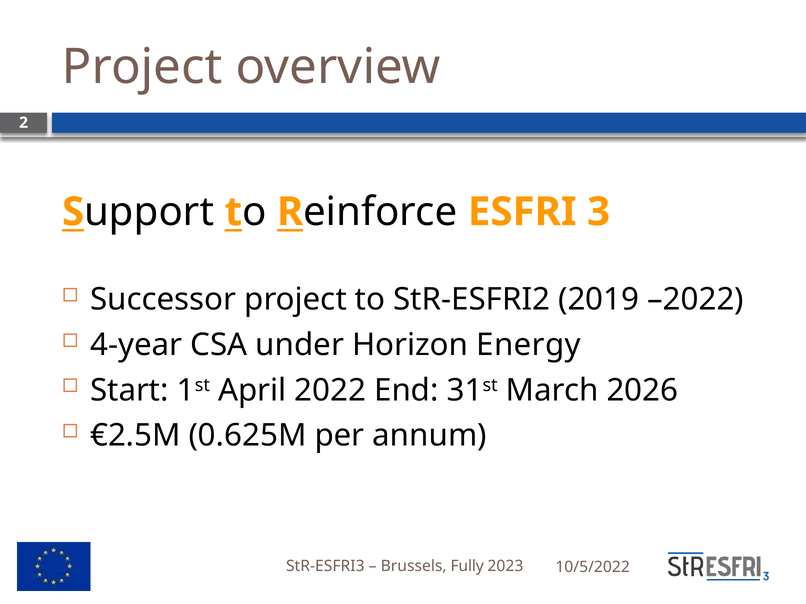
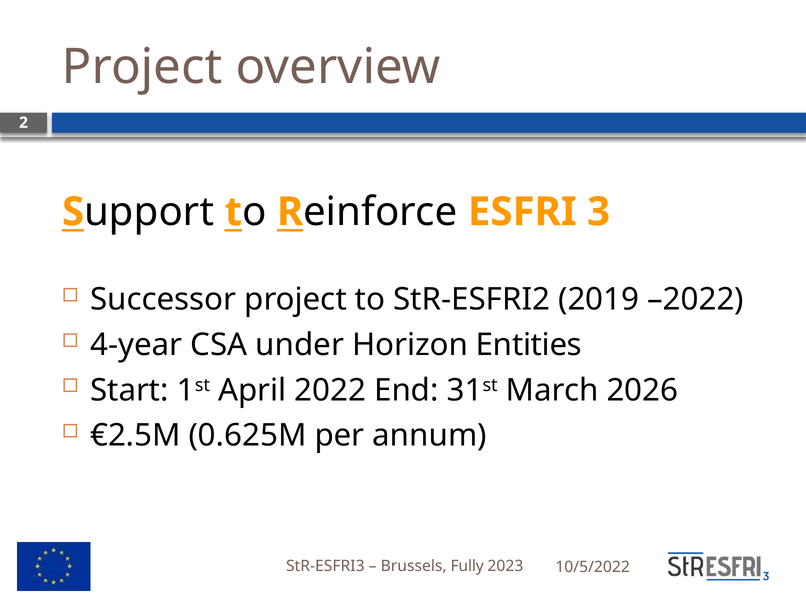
Energy: Energy -> Entities
